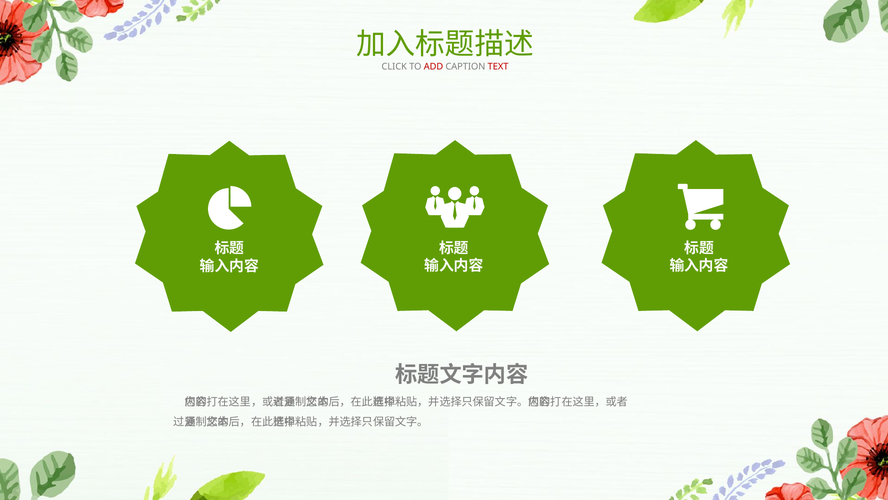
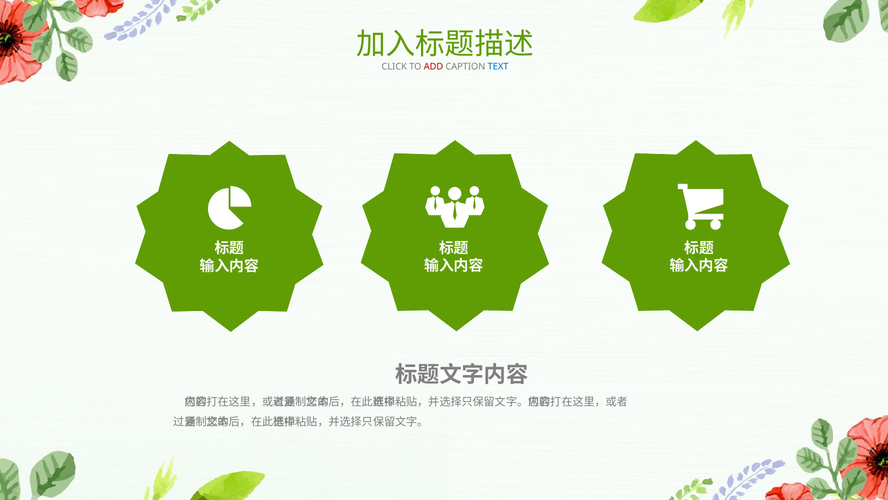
TEXT colour: red -> blue
